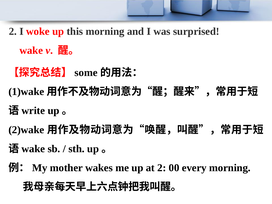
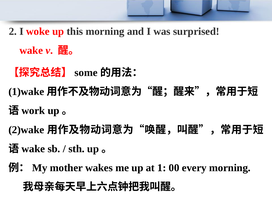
write: write -> work
at 2: 2 -> 1
